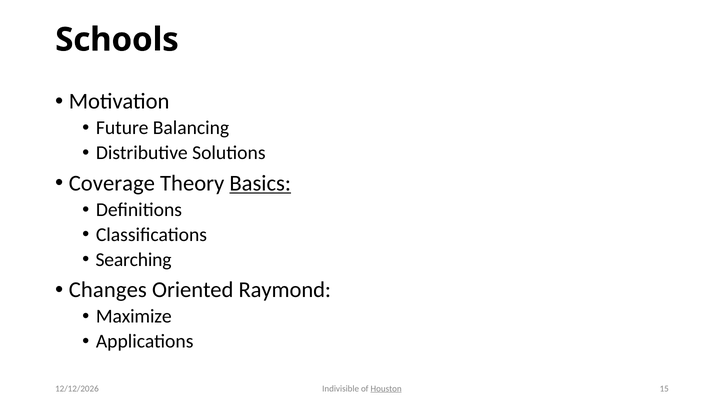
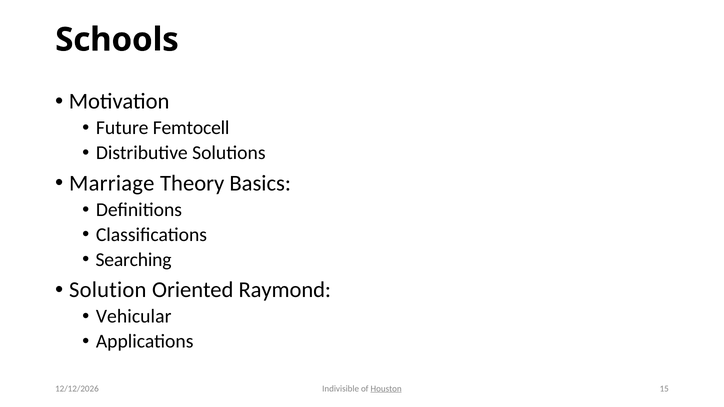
Balancing: Balancing -> Femtocell
Coverage: Coverage -> Marriage
Basics underline: present -> none
Changes: Changes -> Solution
Maximize: Maximize -> Vehicular
